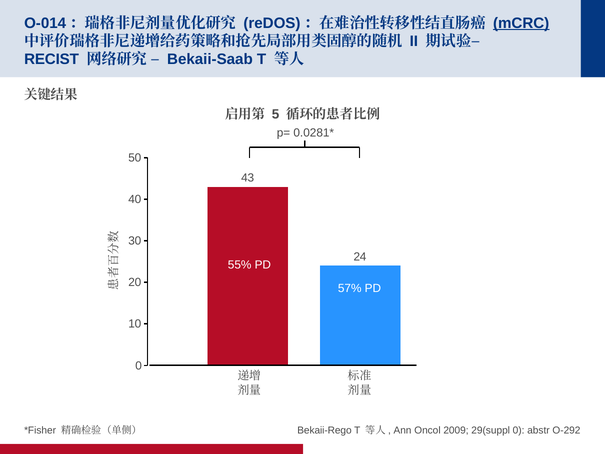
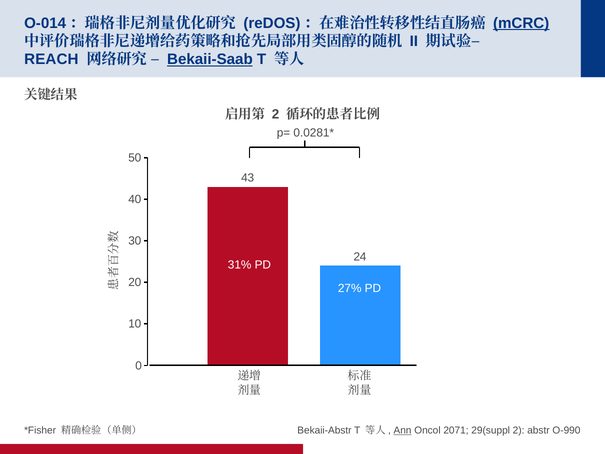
RECIST: RECIST -> REACH
Bekaii-Saab underline: none -> present
5 at (276, 114): 5 -> 2
55%: 55% -> 31%
57%: 57% -> 27%
Bekaii-Rego: Bekaii-Rego -> Bekaii-Abstr
Ann underline: none -> present
2009: 2009 -> 2071
29(suppl 0: 0 -> 2
O-292: O-292 -> O-990
